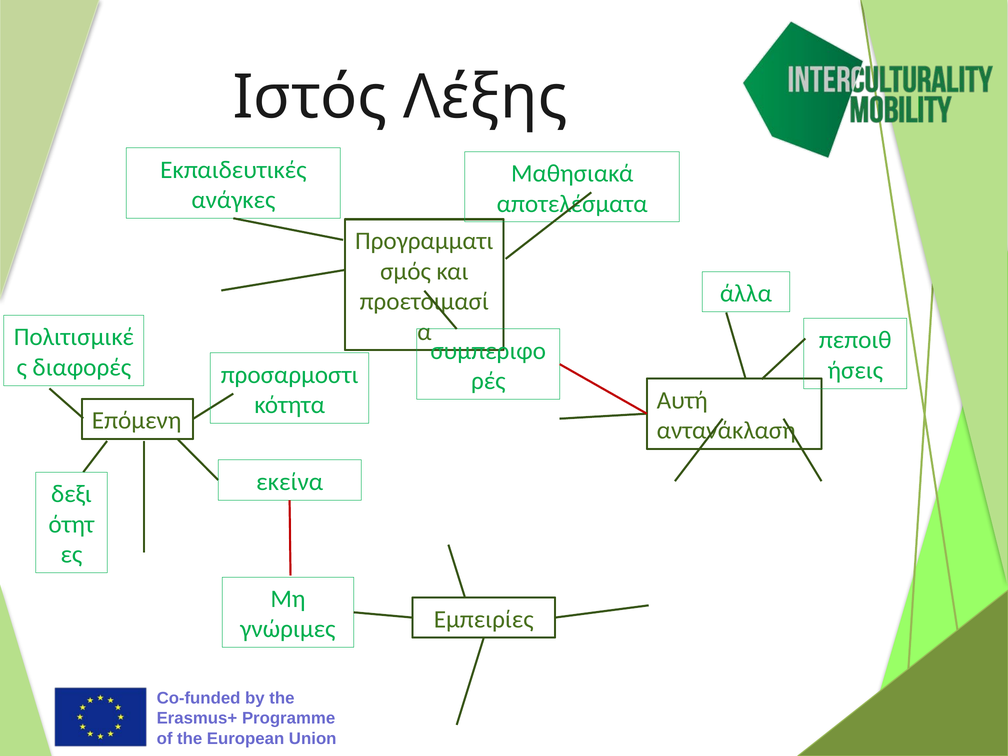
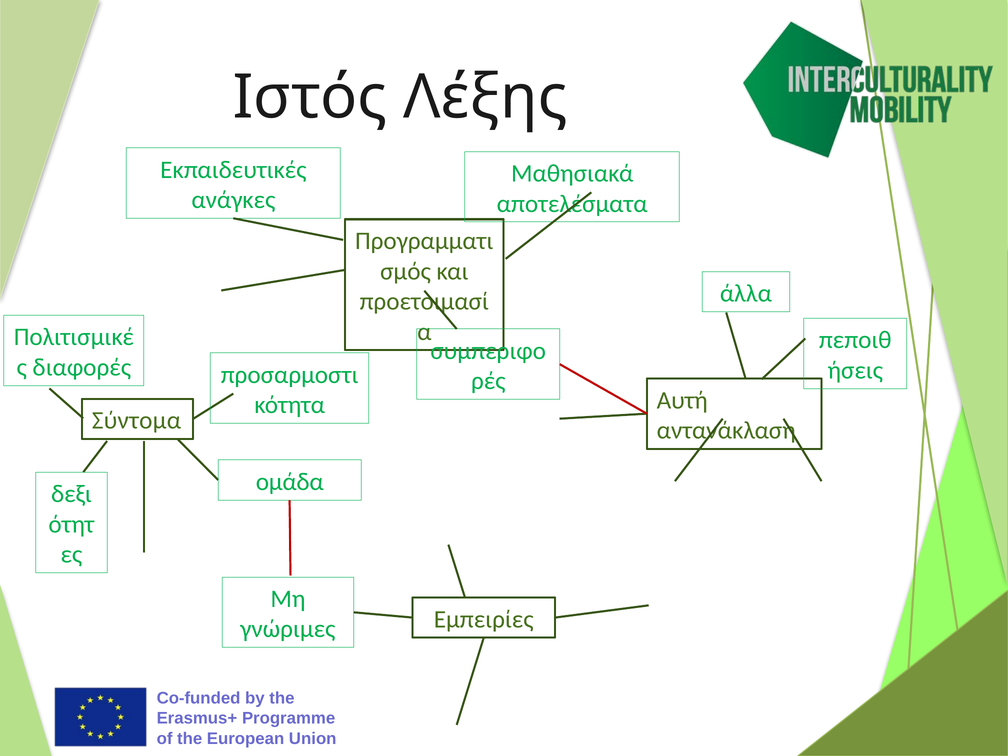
Επόμενη: Επόμενη -> Σύντομα
εκείνα: εκείνα -> ομάδα
